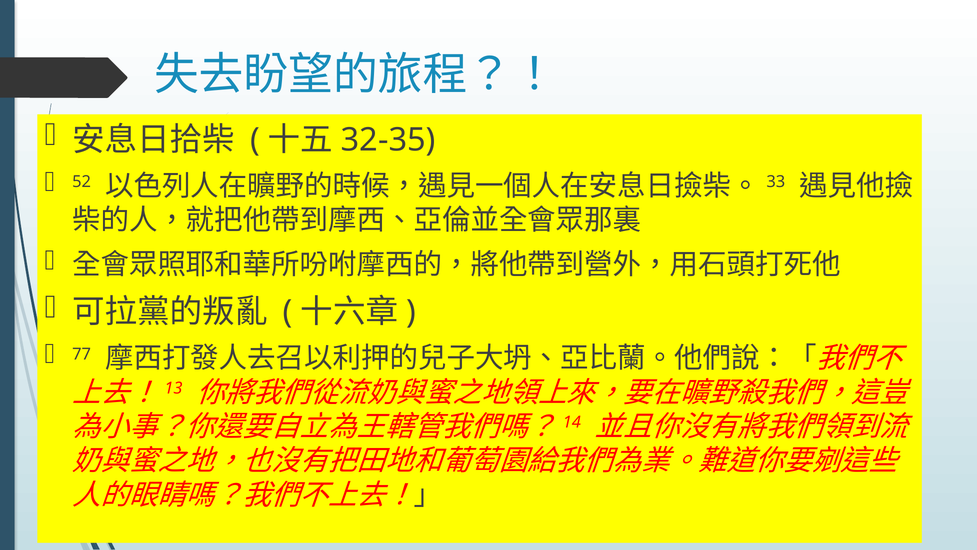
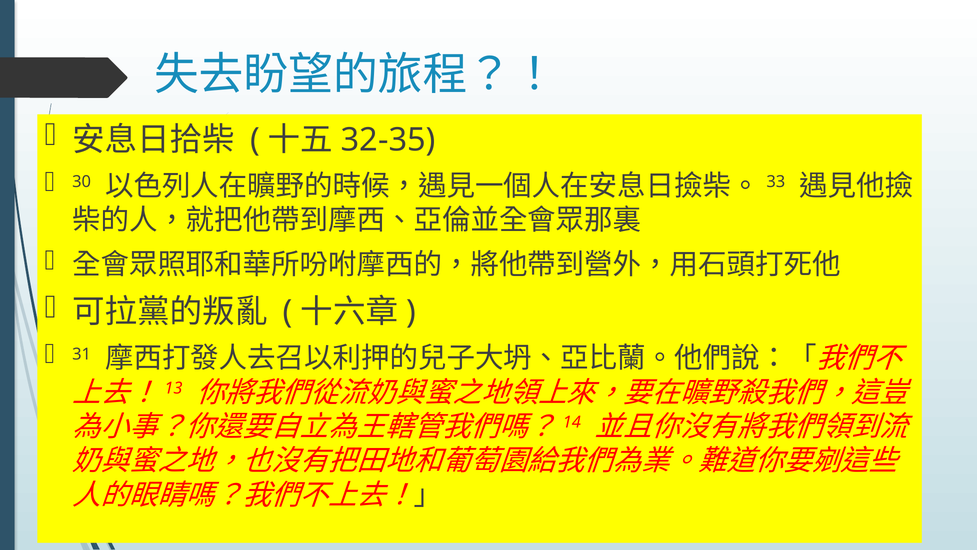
52: 52 -> 30
77: 77 -> 31
